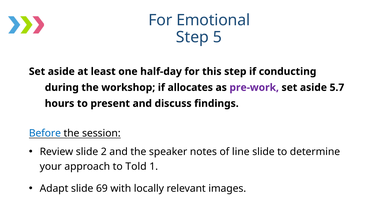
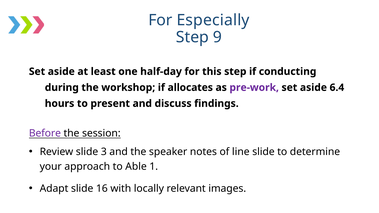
Emotional: Emotional -> Especially
5: 5 -> 9
5.7: 5.7 -> 6.4
Before colour: blue -> purple
2: 2 -> 3
Told: Told -> Able
69: 69 -> 16
